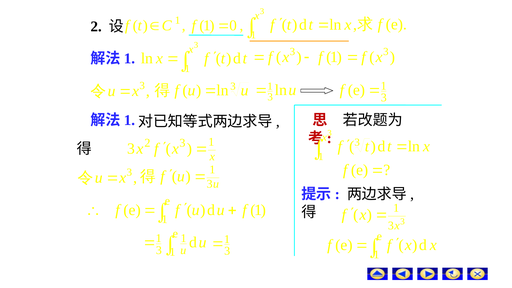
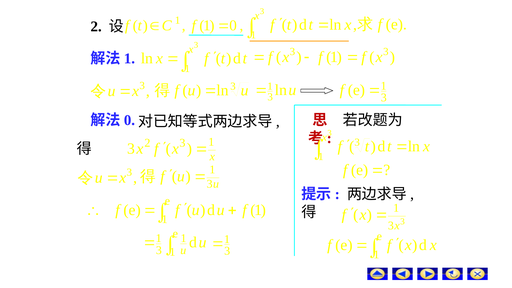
1 at (129, 120): 1 -> 0
